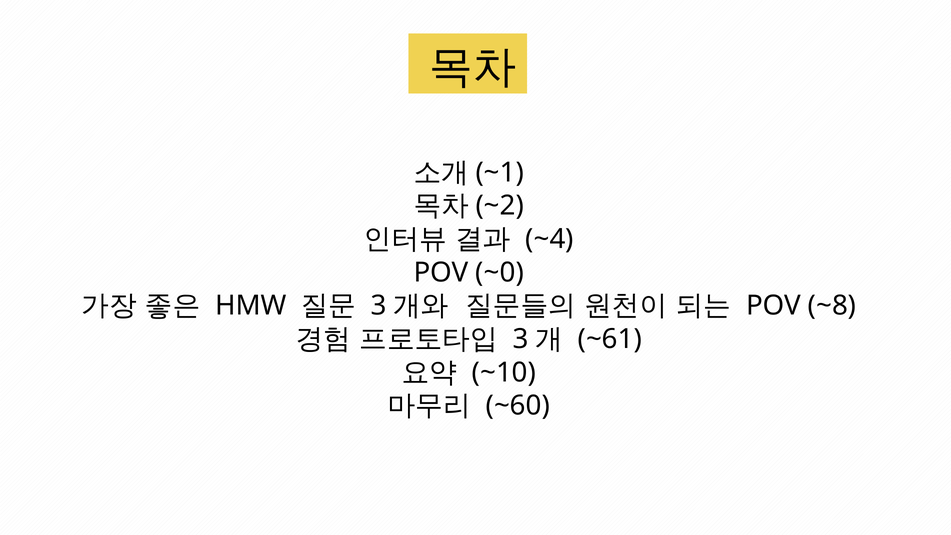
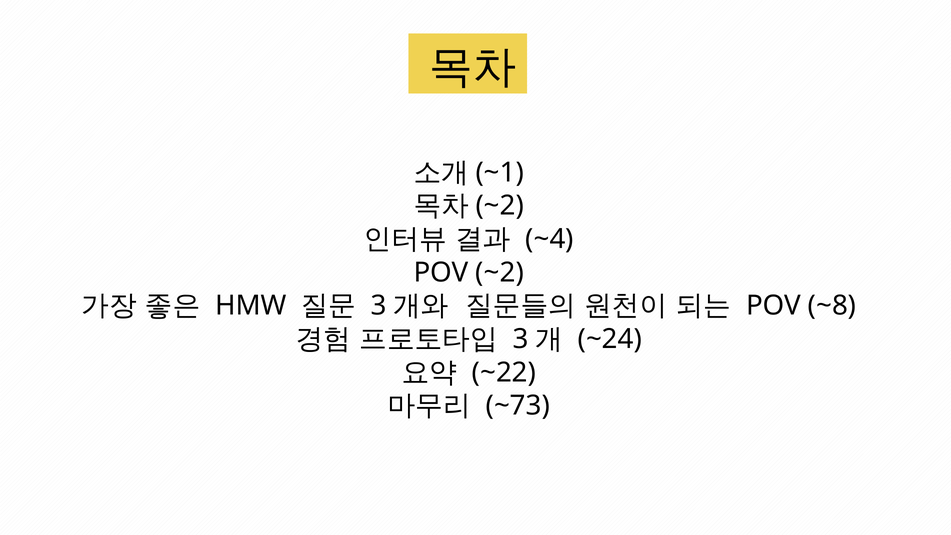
POV ~0: ~0 -> ~2
~61: ~61 -> ~24
~10: ~10 -> ~22
~60: ~60 -> ~73
